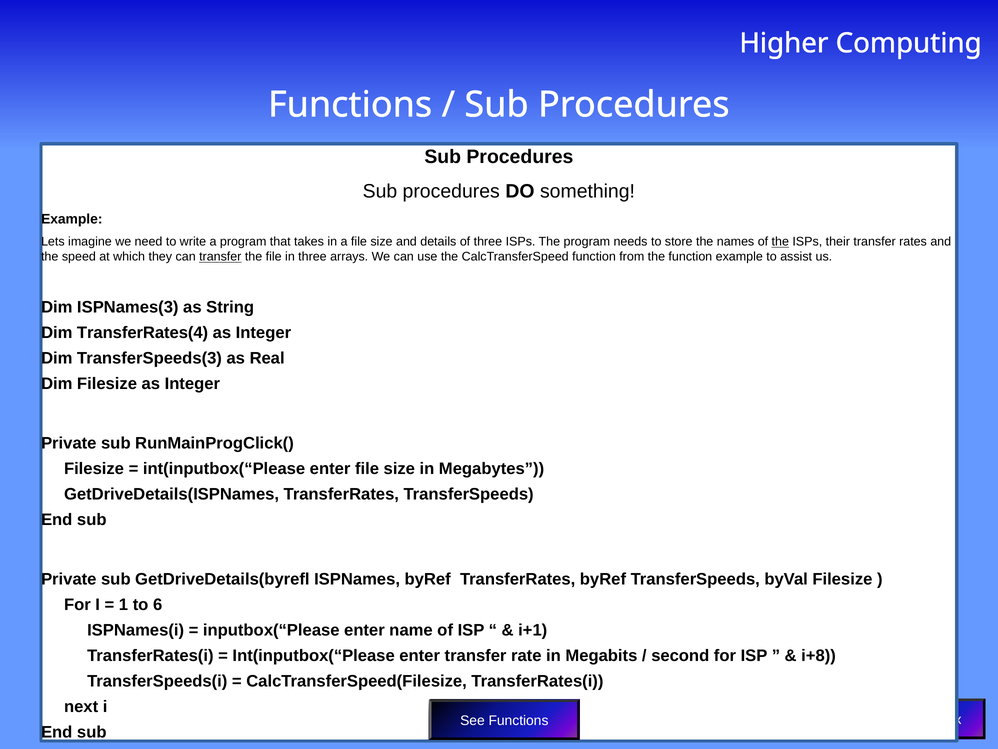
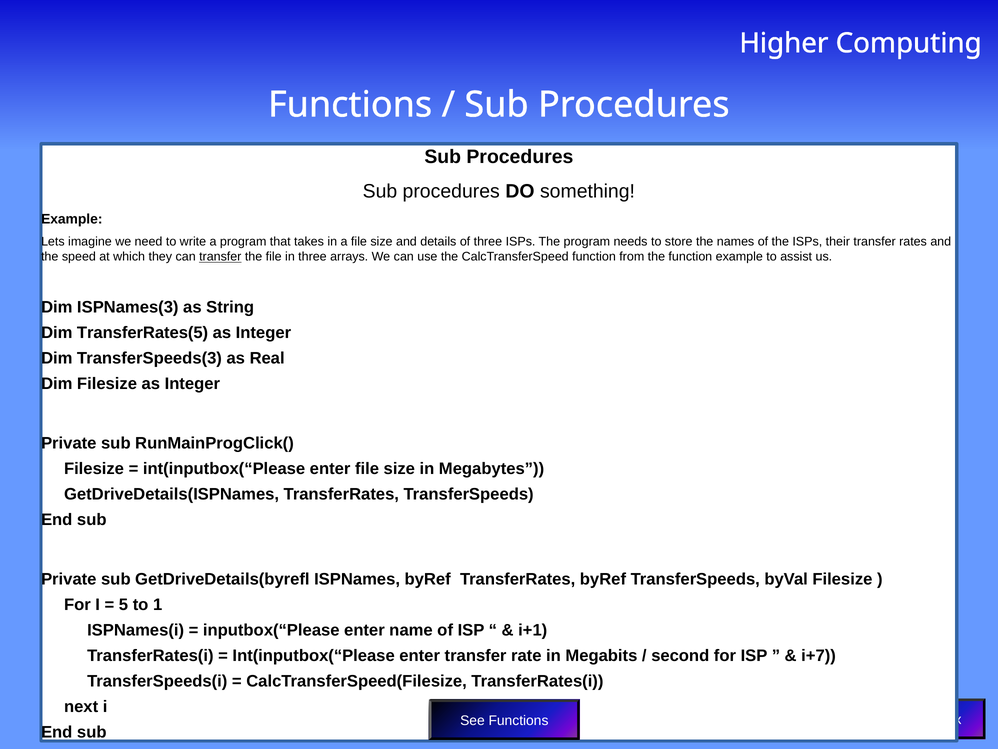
the at (780, 242) underline: present -> none
TransferRates(4: TransferRates(4 -> TransferRates(5
1: 1 -> 5
6: 6 -> 1
i+8: i+8 -> i+7
